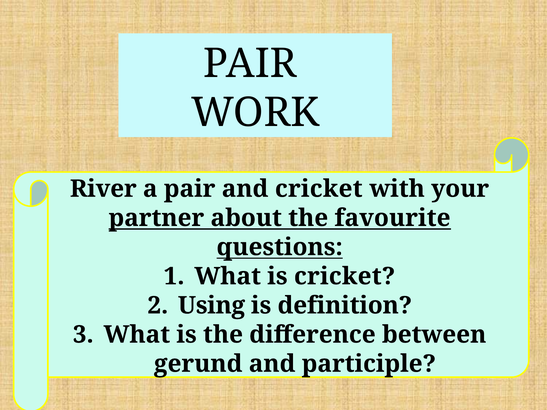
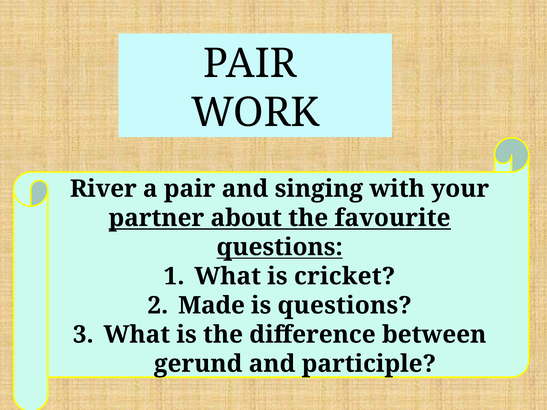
and cricket: cricket -> singing
Using: Using -> Made
is definition: definition -> questions
